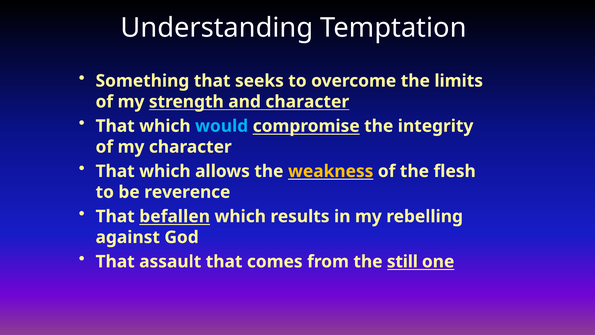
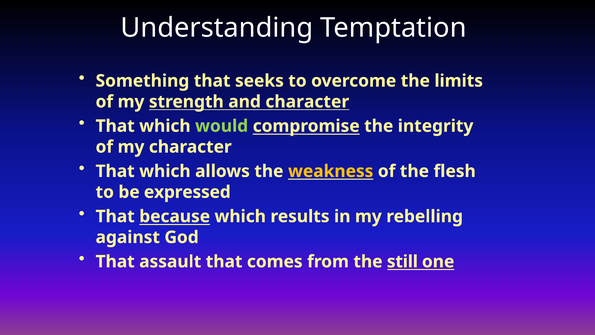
would colour: light blue -> light green
reverence: reverence -> expressed
befallen: befallen -> because
